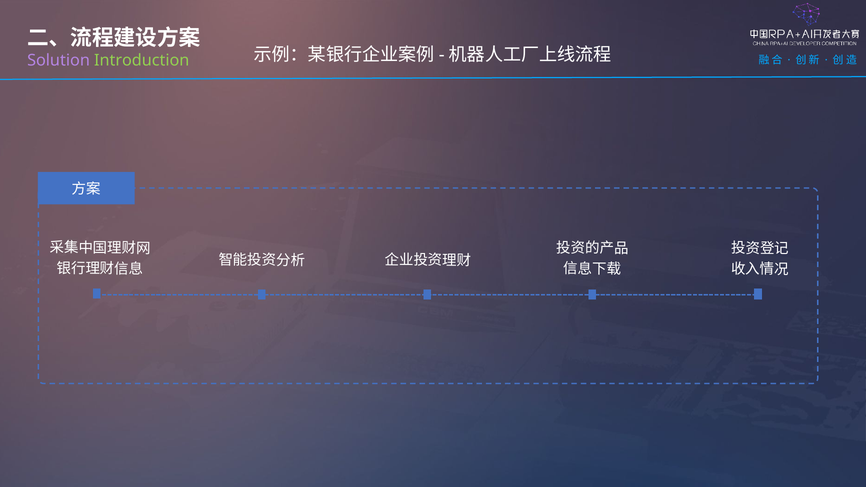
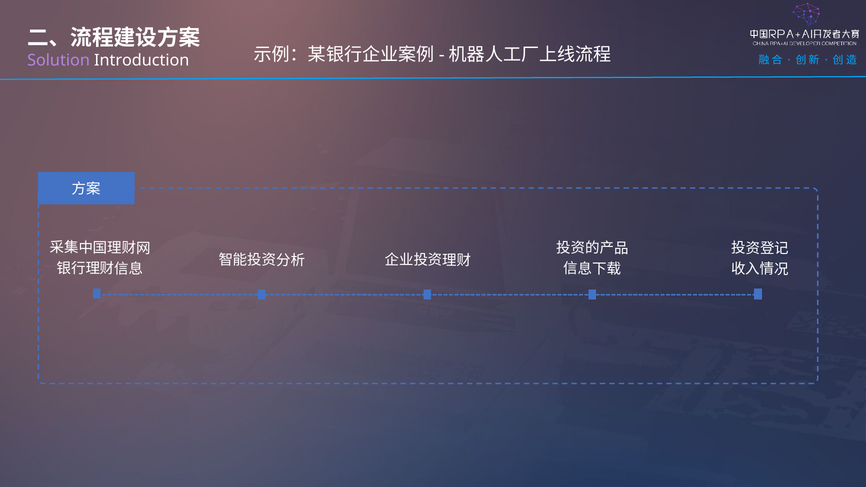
Introduction colour: light green -> white
